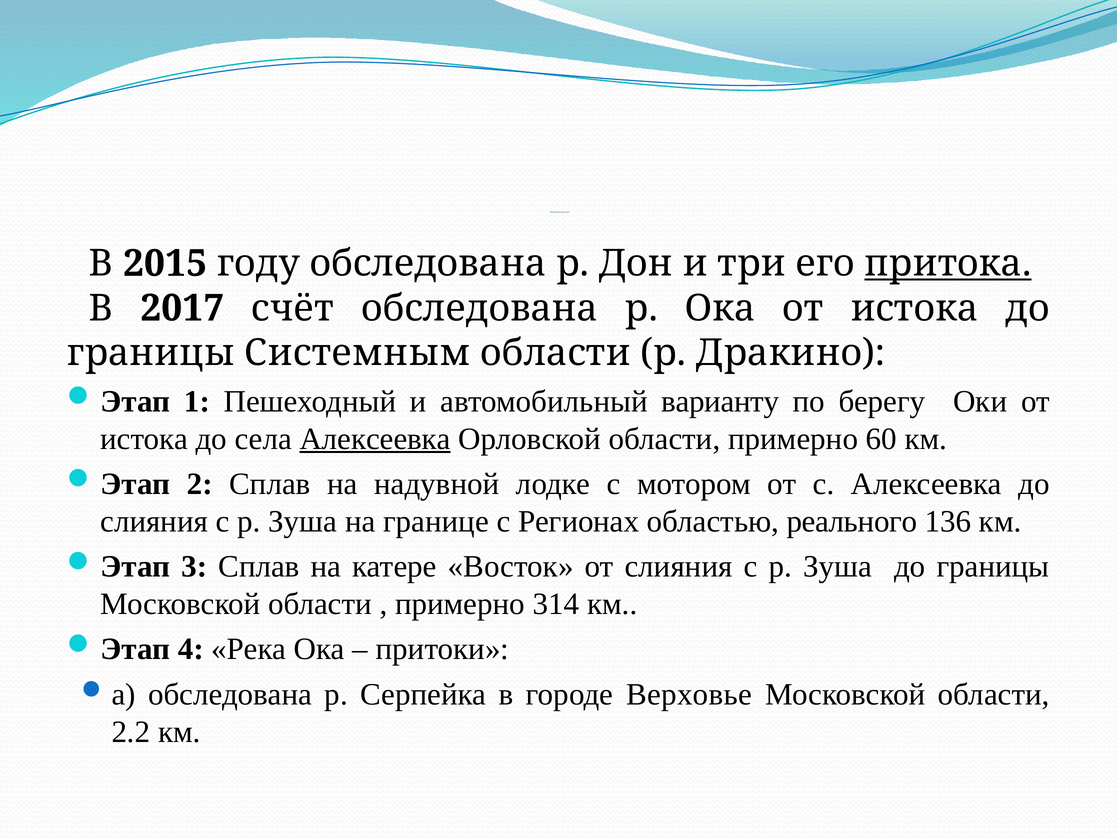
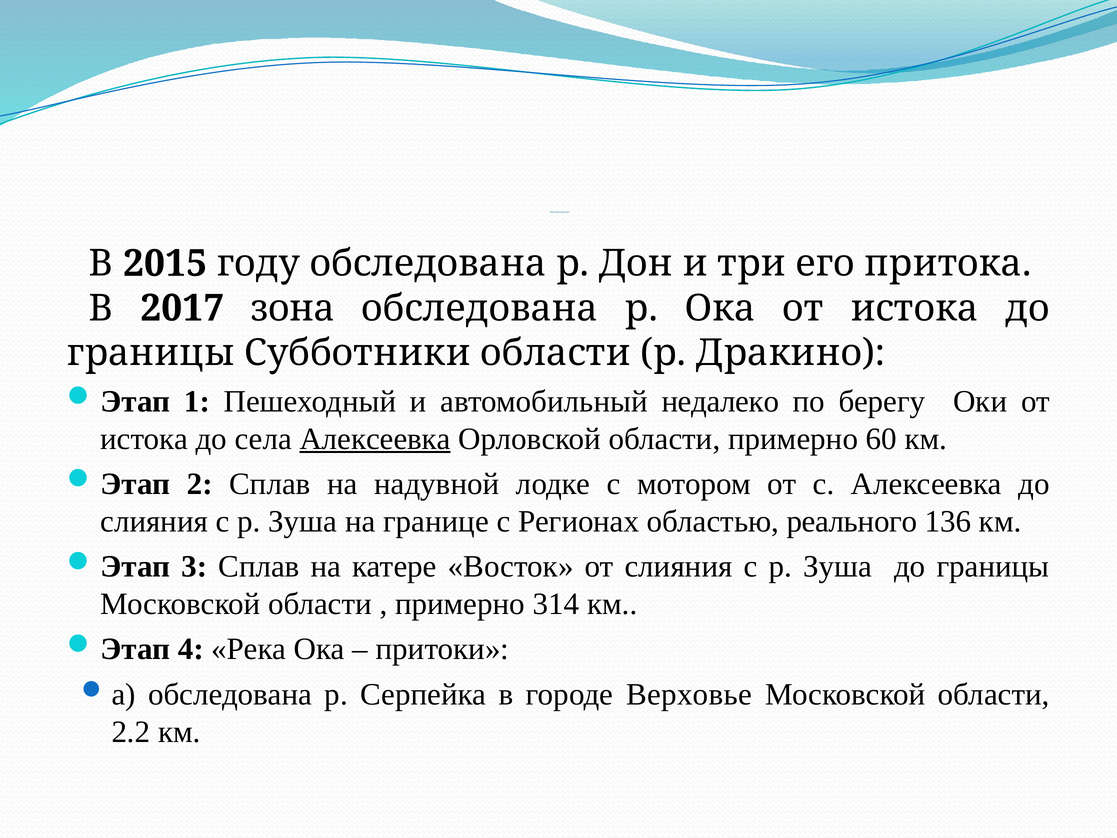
притока underline: present -> none
счёт: счёт -> зона
Системным: Системным -> Субботники
варианту: варианту -> недалеко
